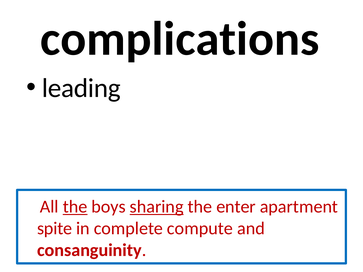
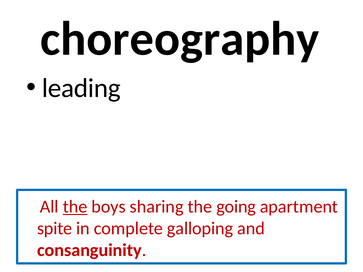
complications: complications -> choreography
sharing underline: present -> none
enter: enter -> going
compute: compute -> galloping
